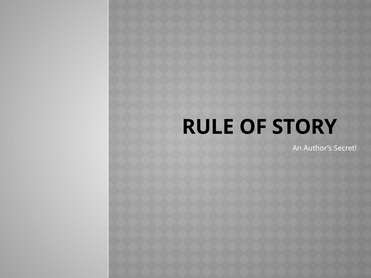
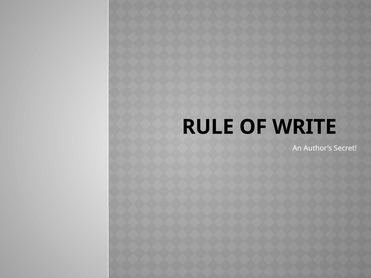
STORY: STORY -> WRITE
